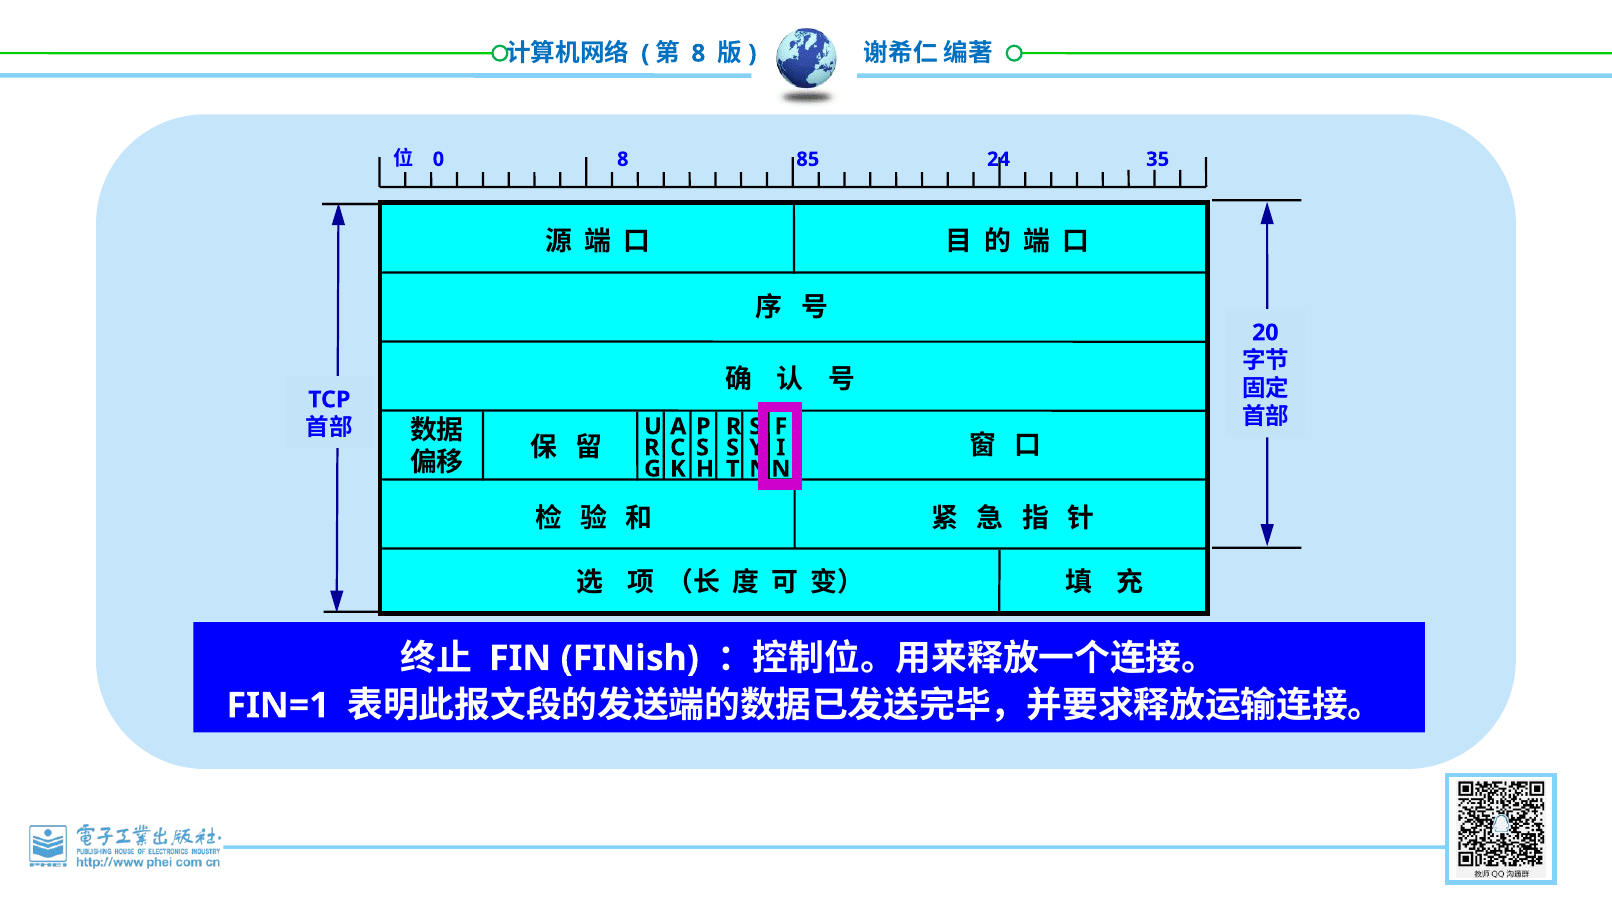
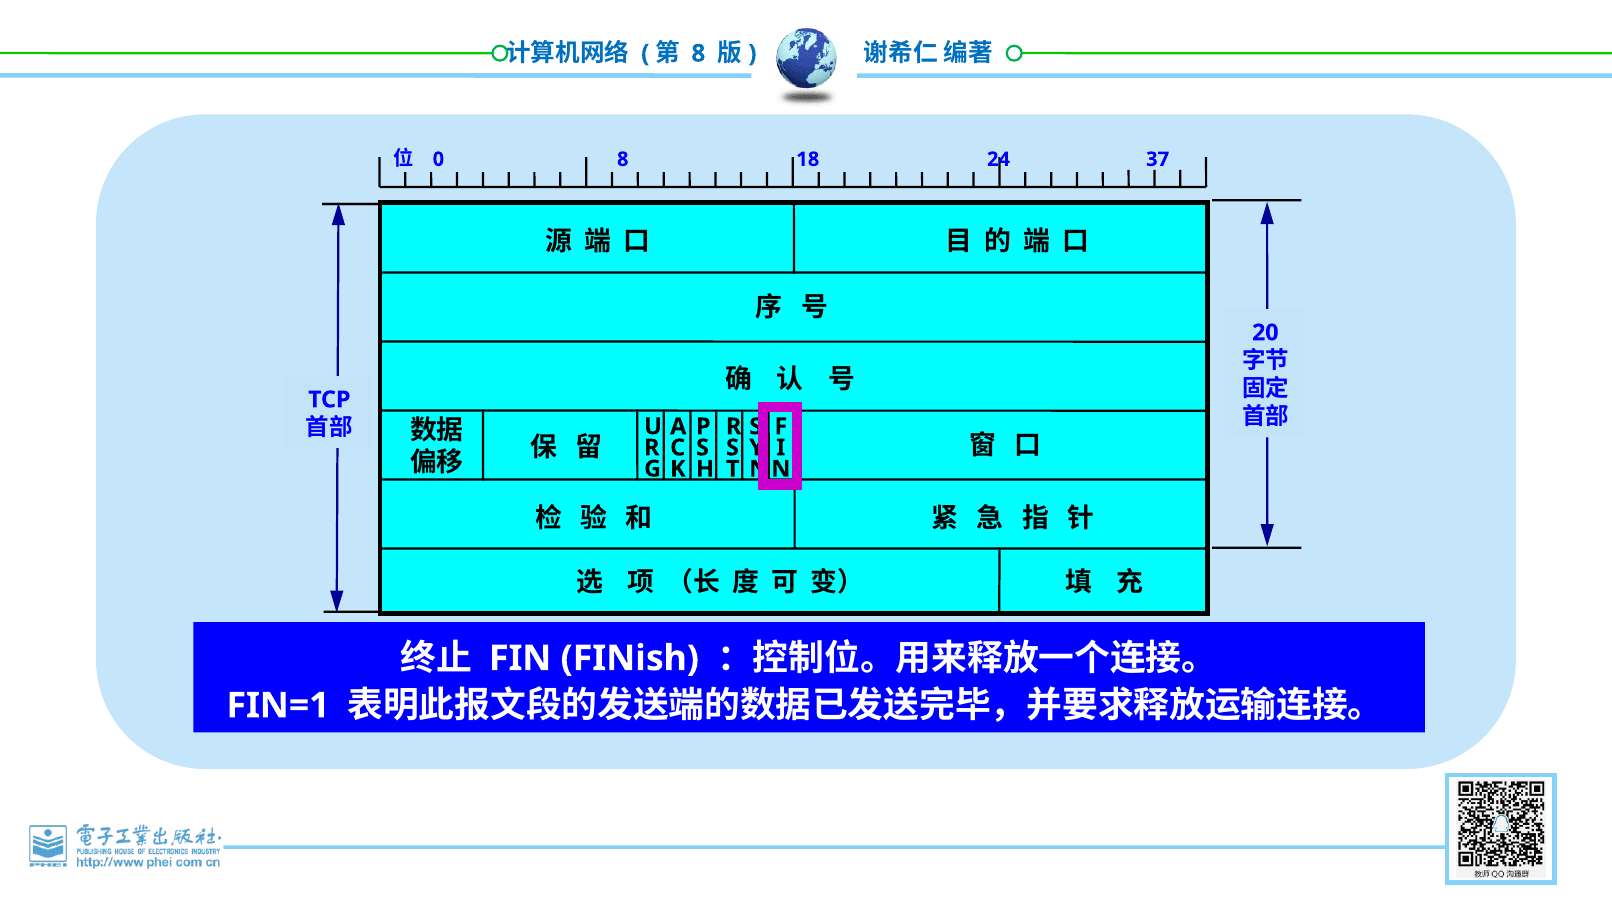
85: 85 -> 18
35: 35 -> 37
